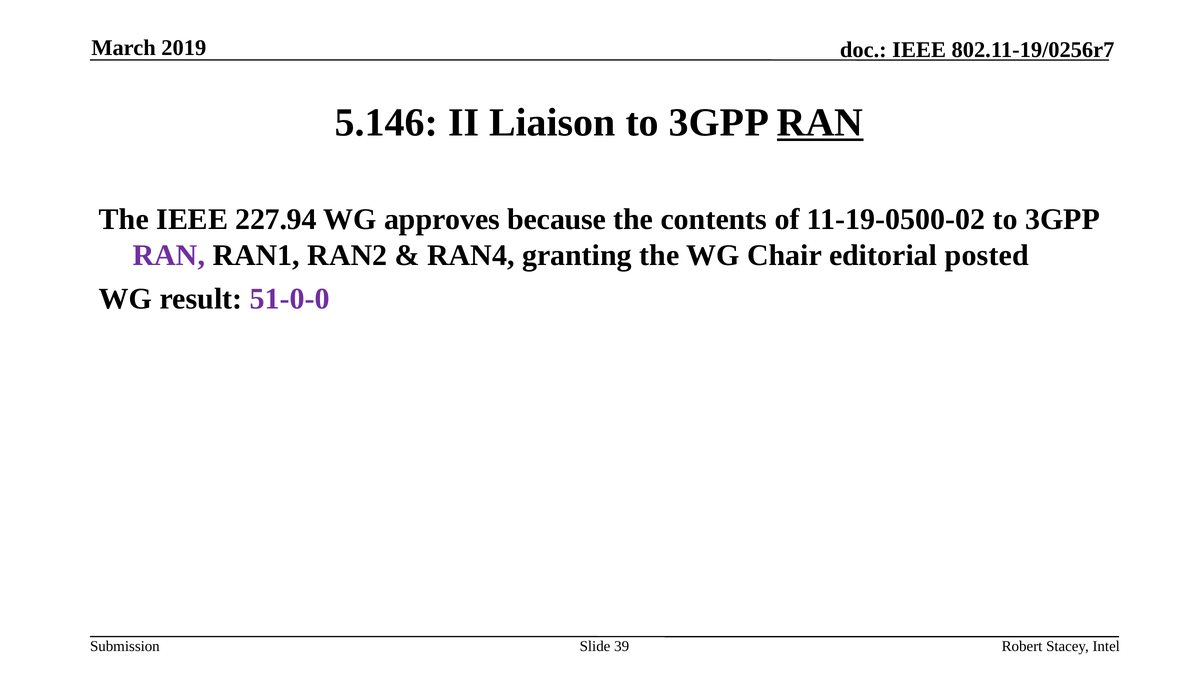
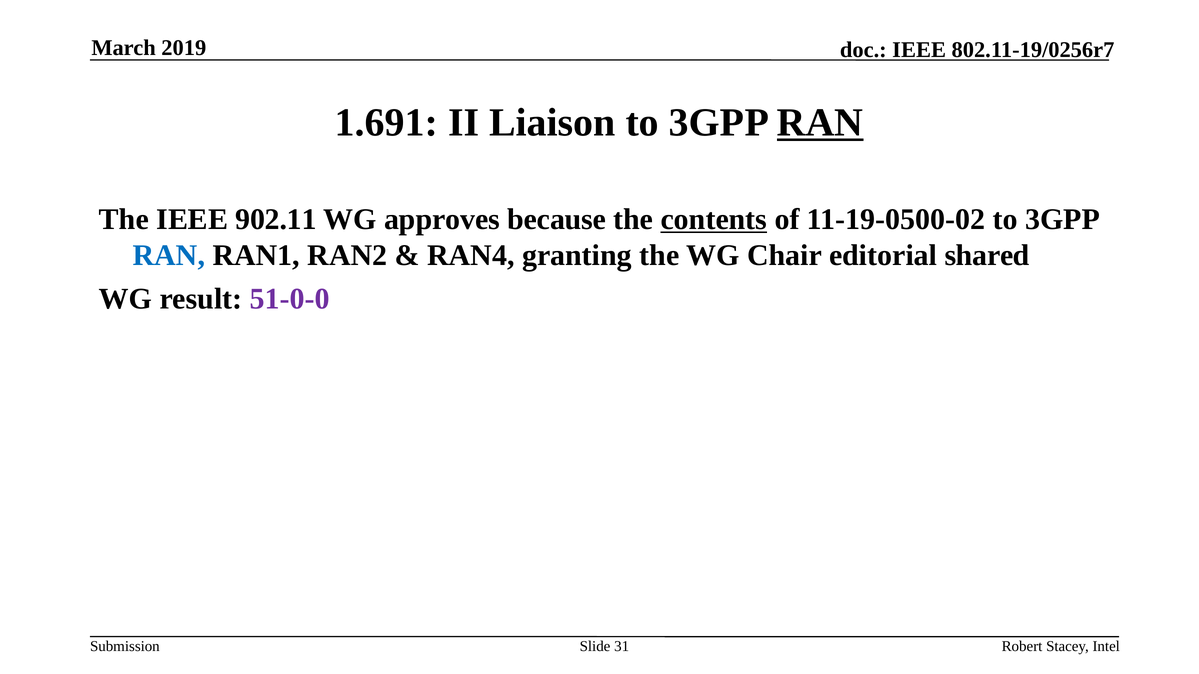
5.146: 5.146 -> 1.691
227.94: 227.94 -> 902.11
contents underline: none -> present
RAN at (169, 255) colour: purple -> blue
posted: posted -> shared
39: 39 -> 31
